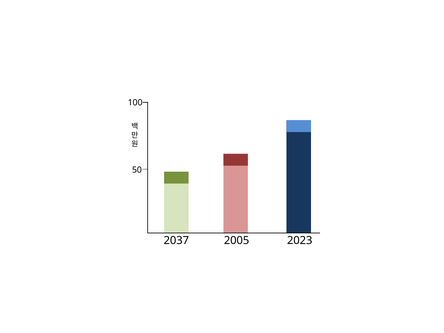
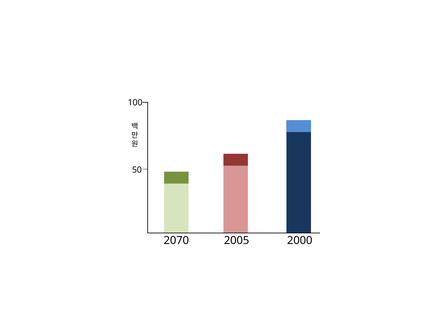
2037: 2037 -> 2070
2023: 2023 -> 2000
